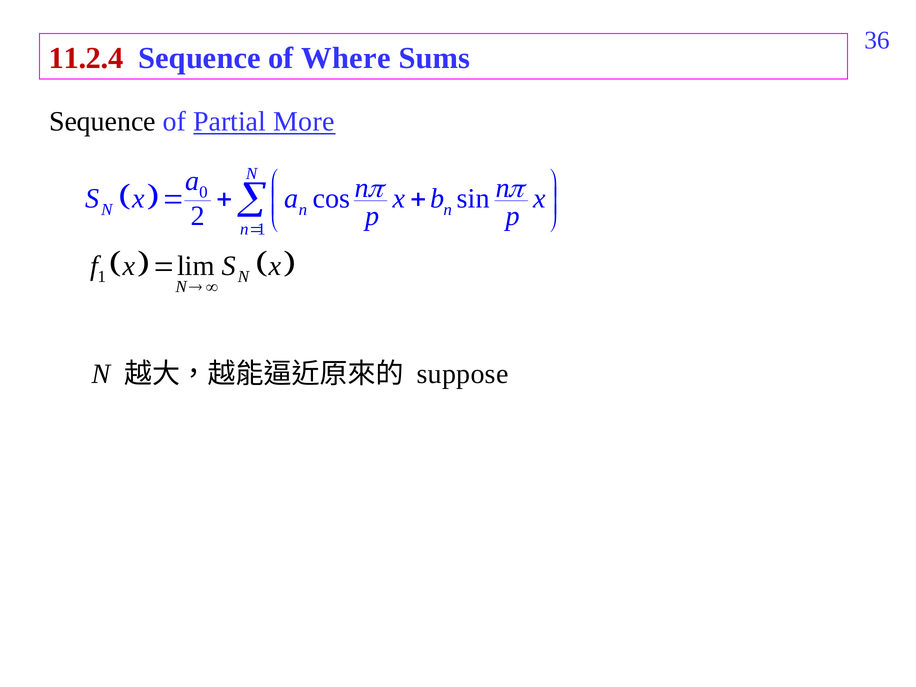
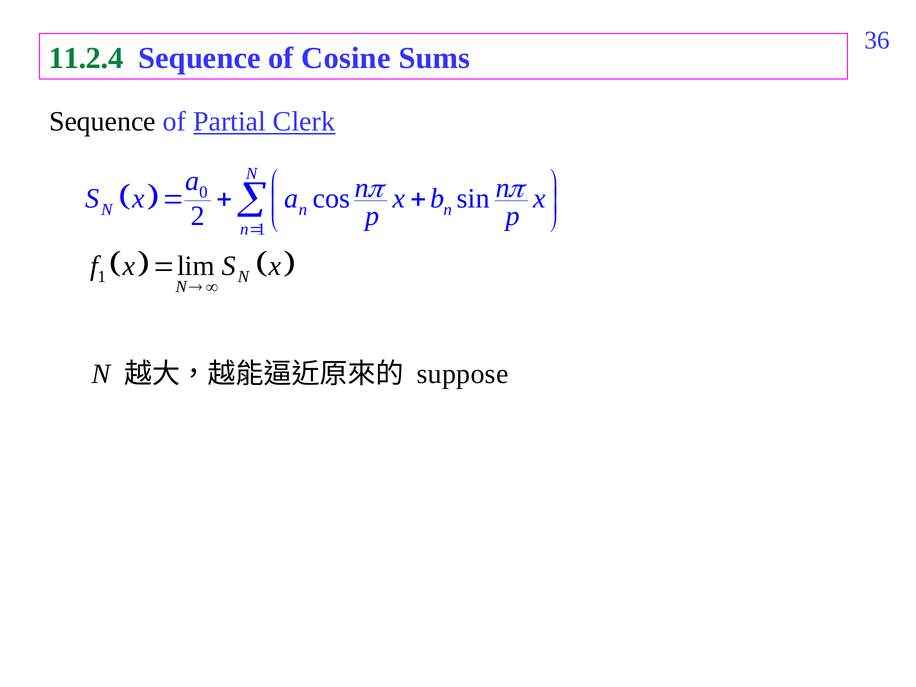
11.2.4 colour: red -> green
Where: Where -> Cosine
More: More -> Clerk
